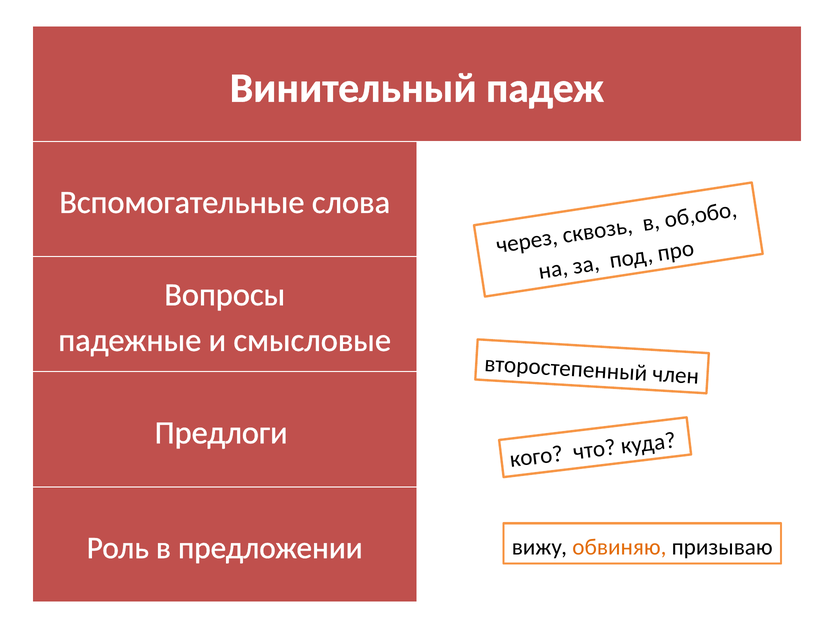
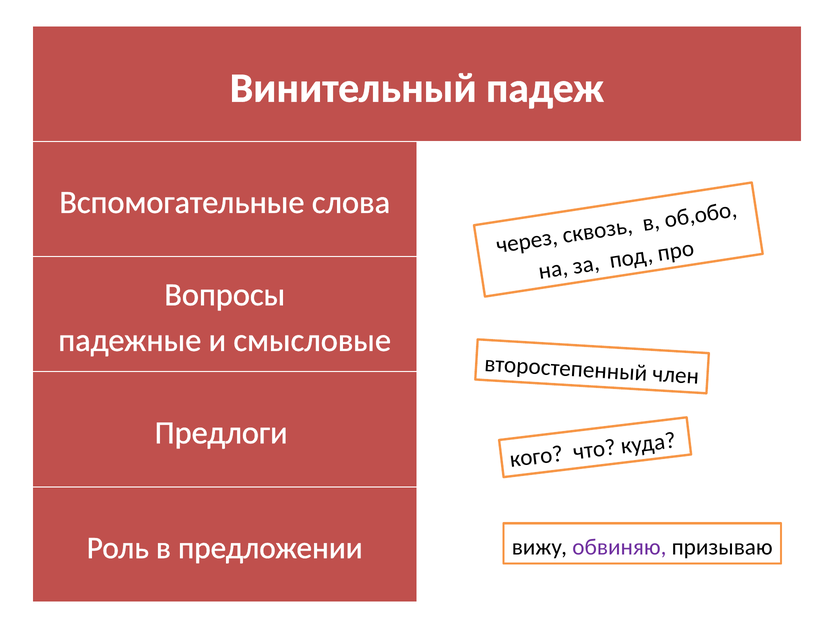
обвиняю colour: orange -> purple
